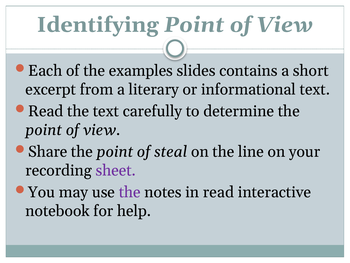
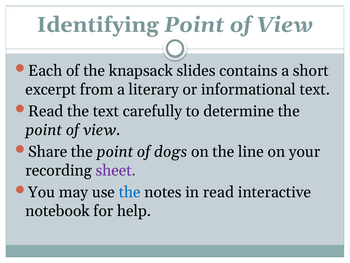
examples: examples -> knapsack
steal: steal -> dogs
the at (130, 192) colour: purple -> blue
